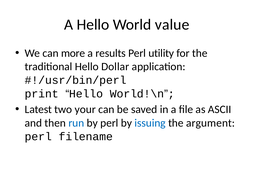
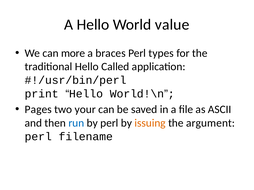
results: results -> braces
utility: utility -> types
Dollar: Dollar -> Called
Latest: Latest -> Pages
issuing colour: blue -> orange
